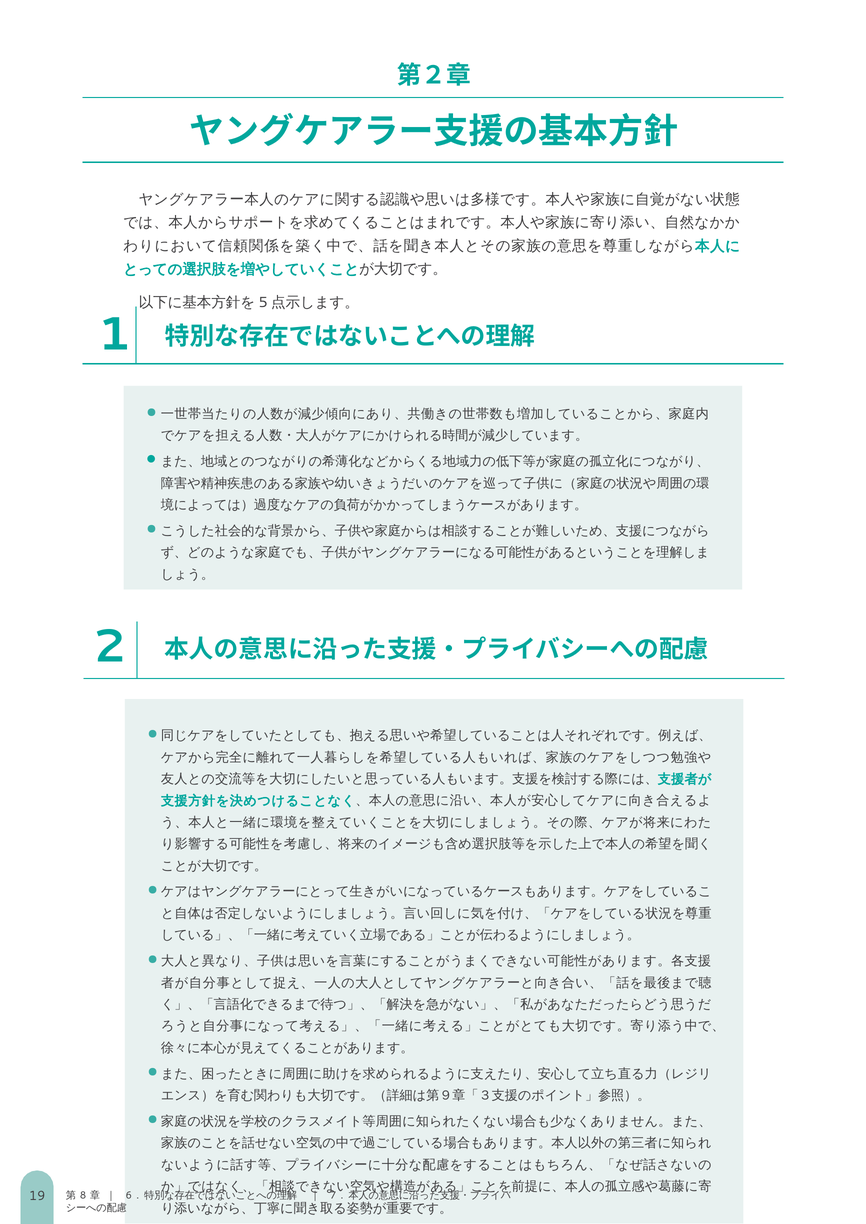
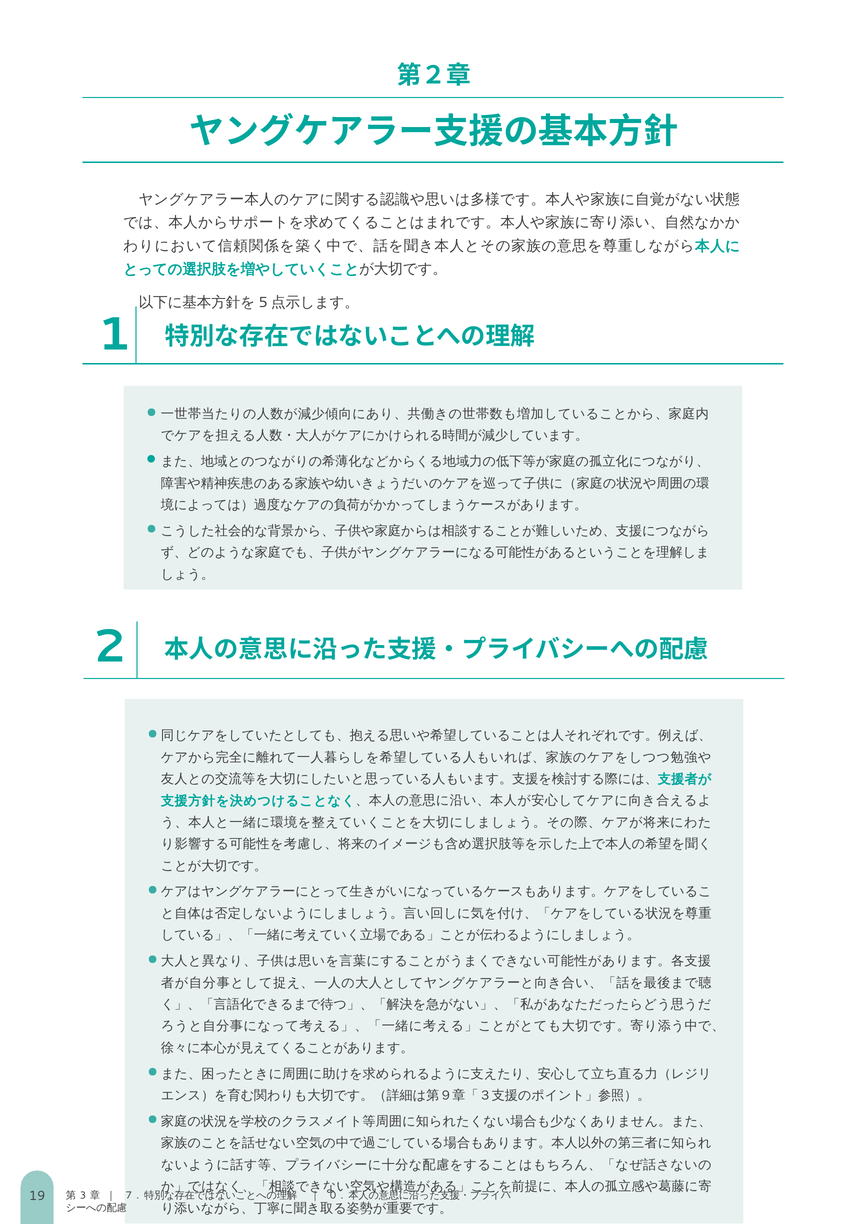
8: 8 -> 3
6: 6 -> 7
7: 7 -> 0
